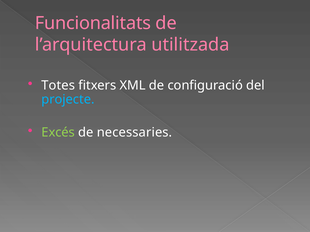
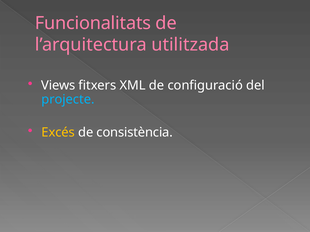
Totes: Totes -> Views
Excés colour: light green -> yellow
necessaries: necessaries -> consistència
